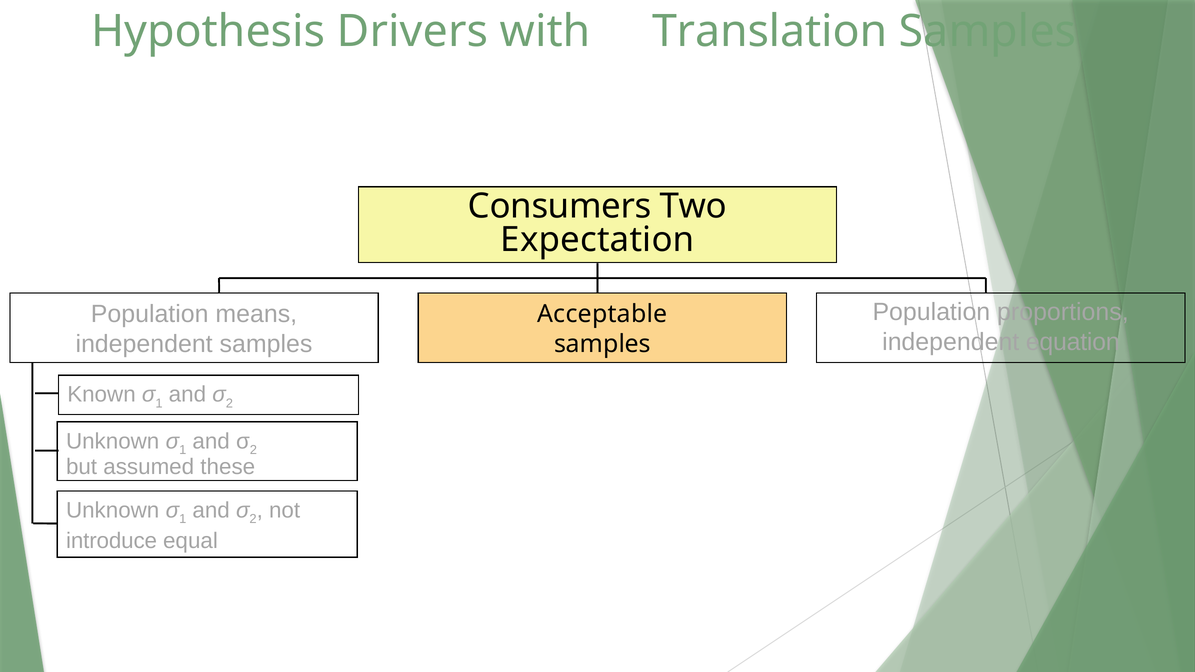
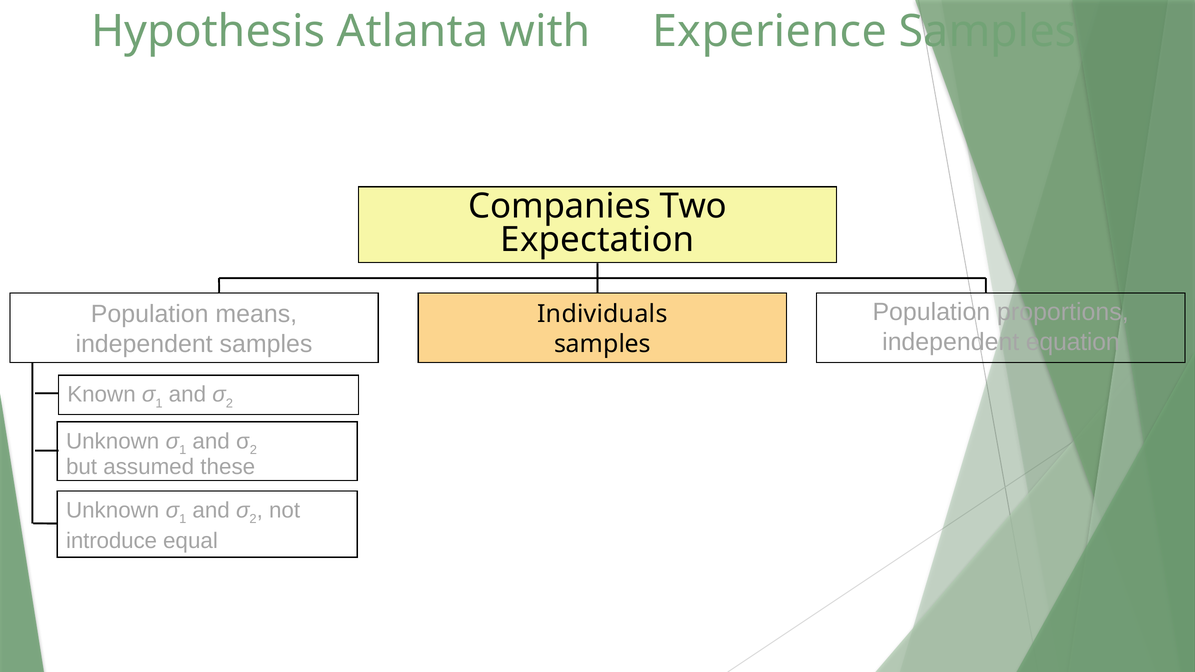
Drivers: Drivers -> Atlanta
Translation: Translation -> Experience
Consumers: Consumers -> Companies
Acceptable: Acceptable -> Individuals
